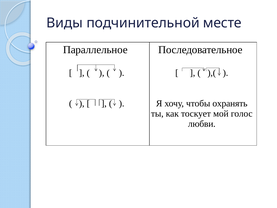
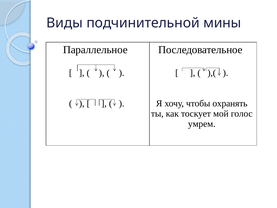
месте: месте -> мины
любви: любви -> умрем
